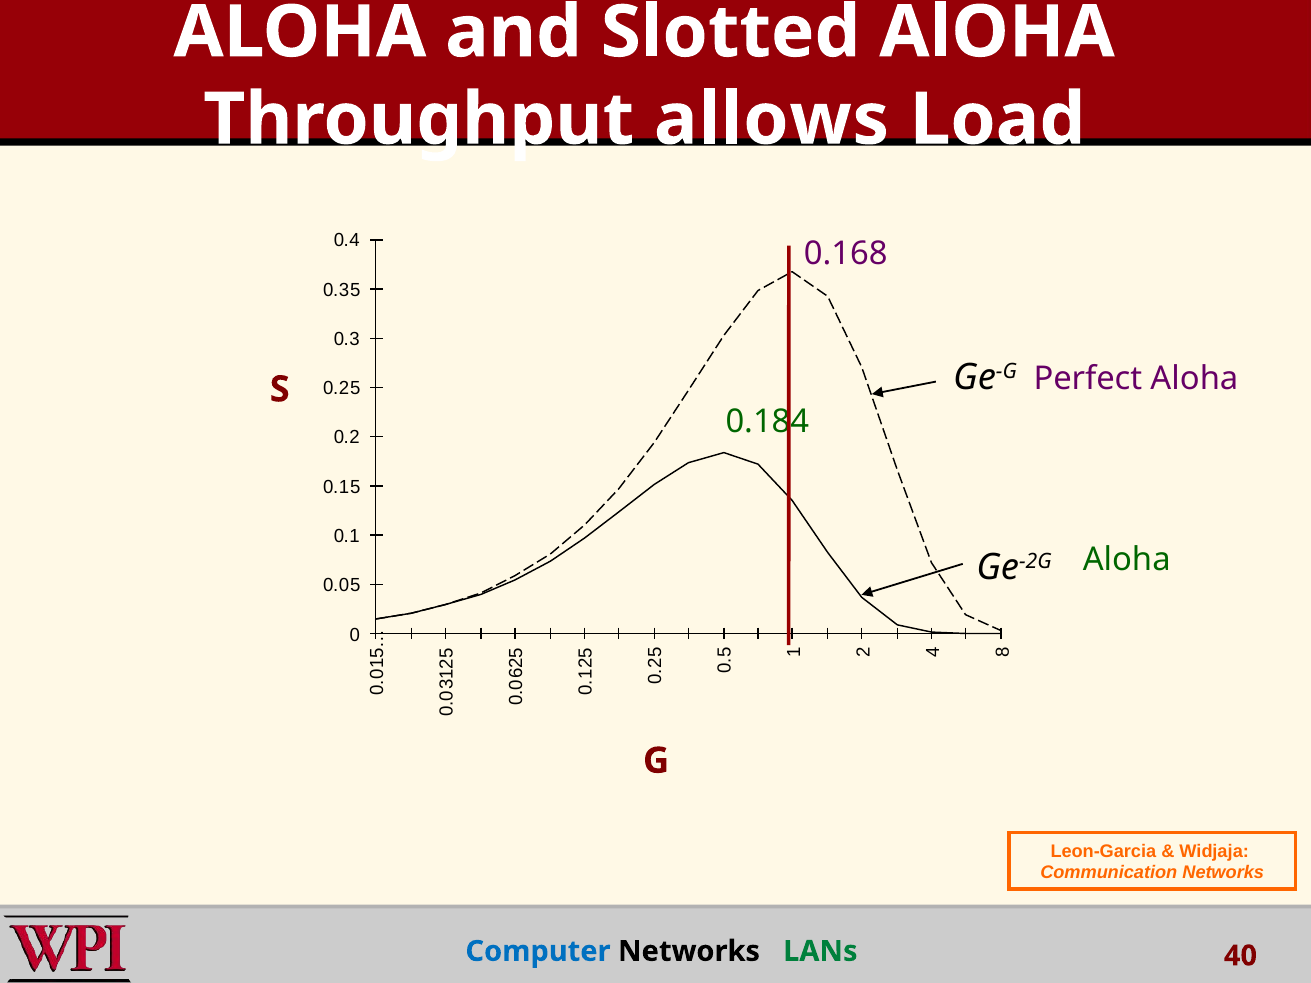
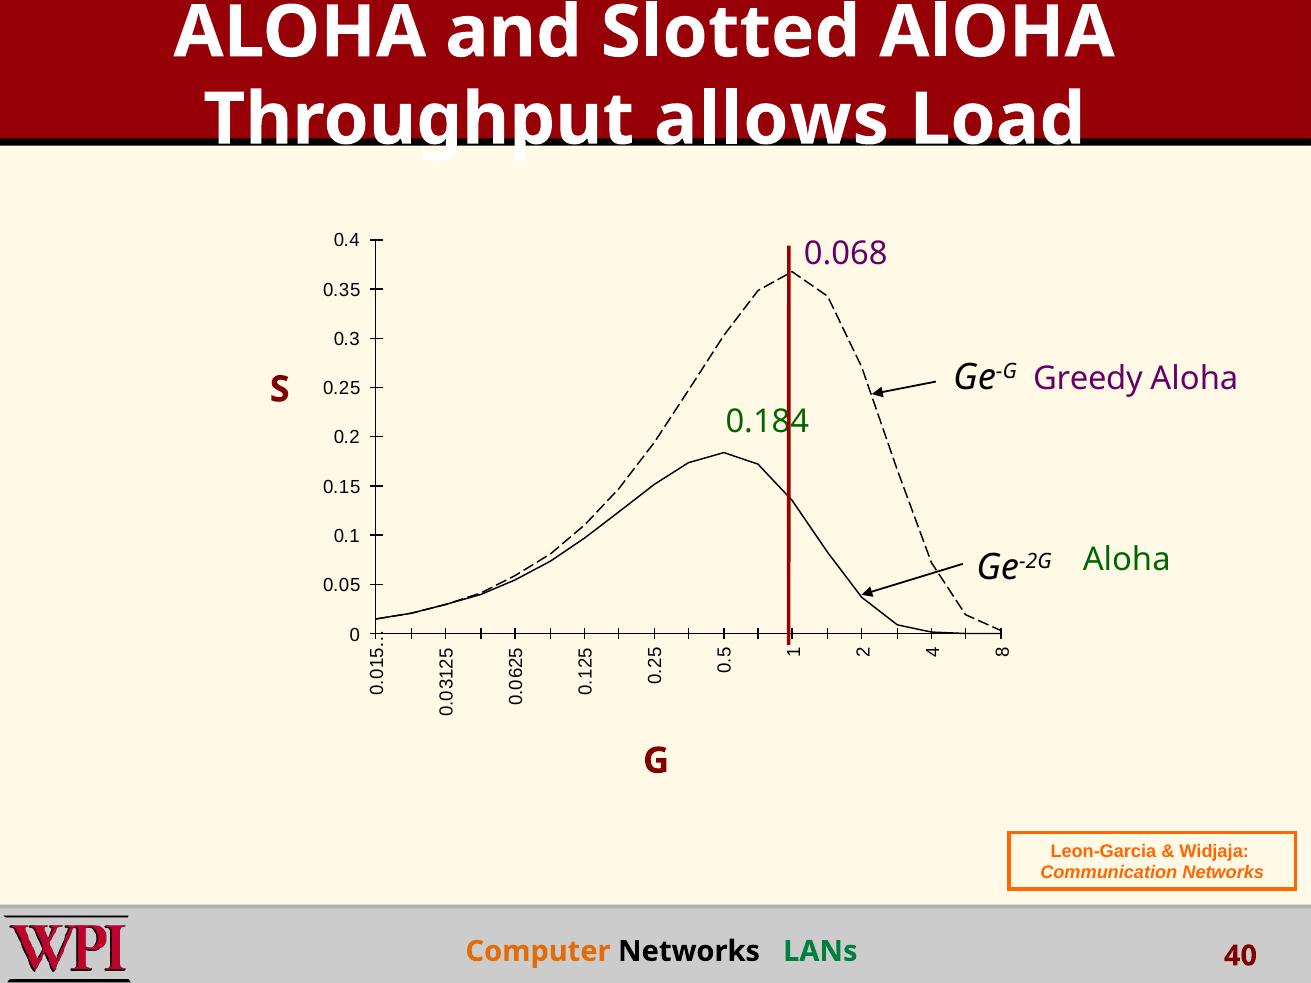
0.168: 0.168 -> 0.068
Perfect: Perfect -> Greedy
Computer colour: blue -> orange
